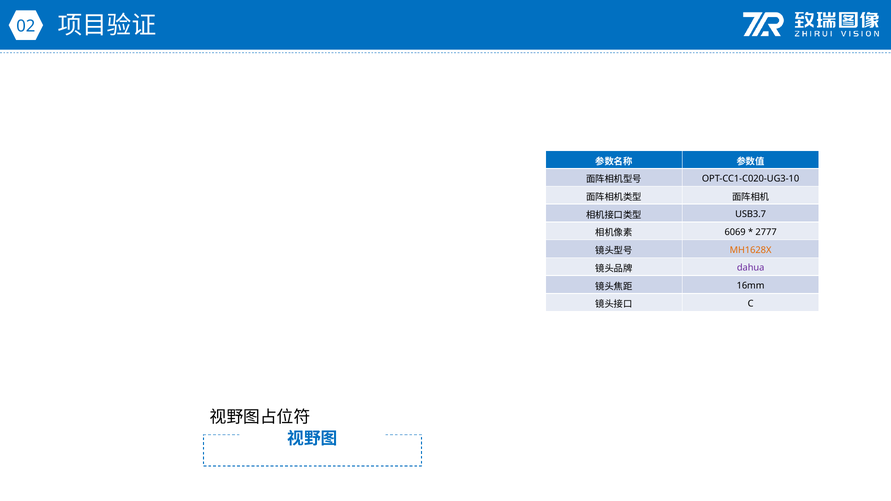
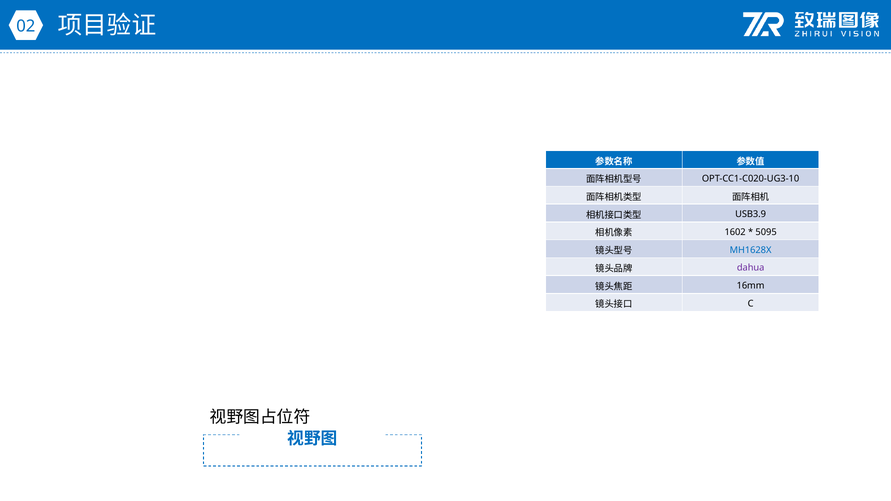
USB3.7: USB3.7 -> USB3.9
6069: 6069 -> 1602
2777: 2777 -> 5095
MH1628X colour: orange -> blue
